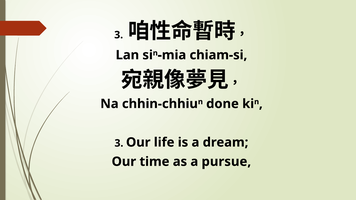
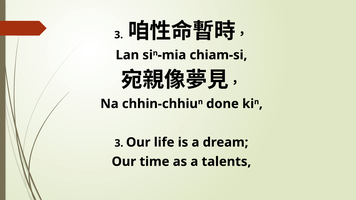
pursue: pursue -> talents
